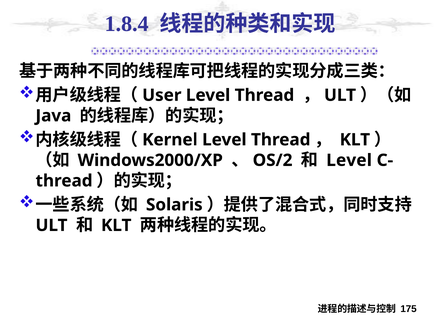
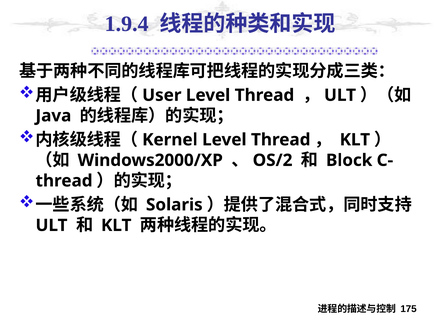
1.8.4: 1.8.4 -> 1.9.4
Level at (349, 160): Level -> Block
